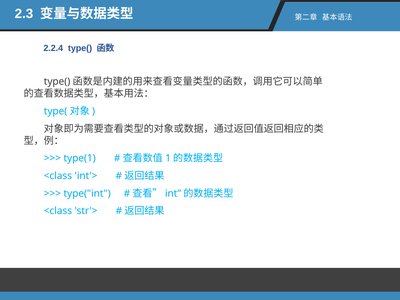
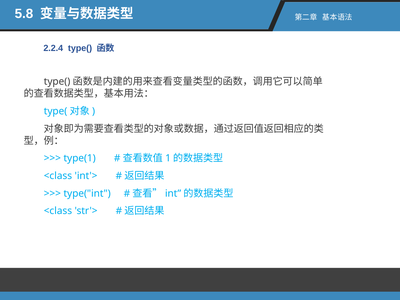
2.3: 2.3 -> 5.8
